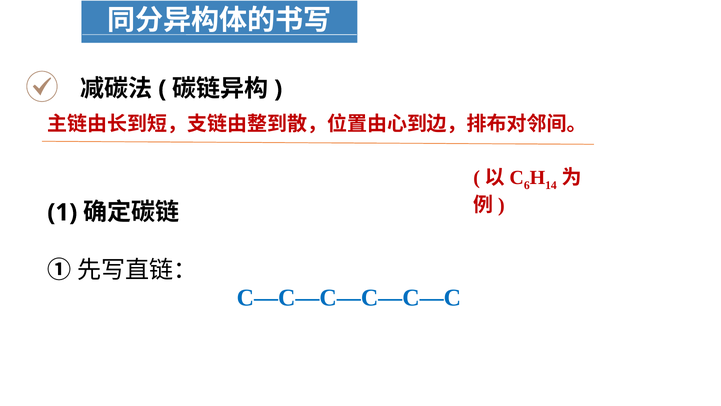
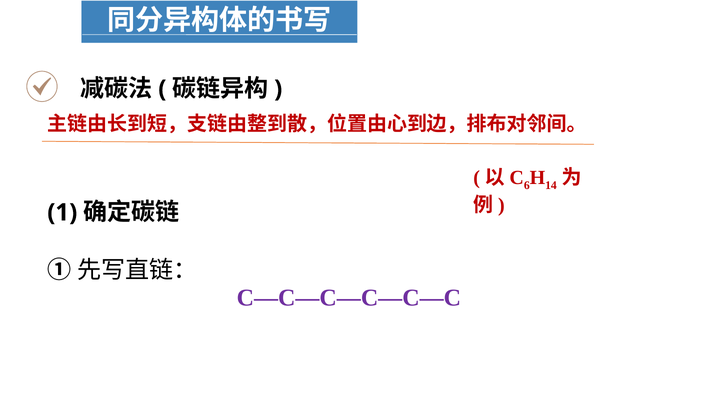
C—C—C—C—C—C colour: blue -> purple
